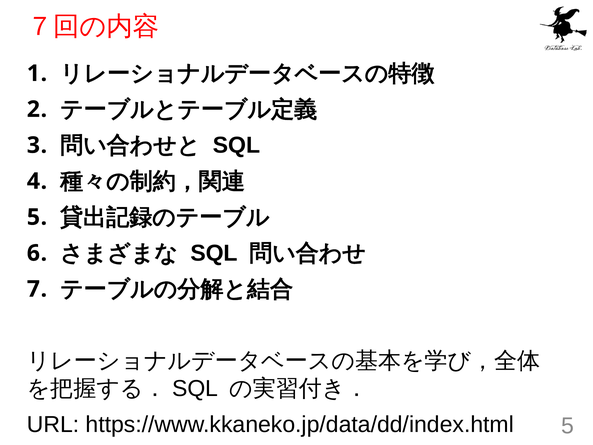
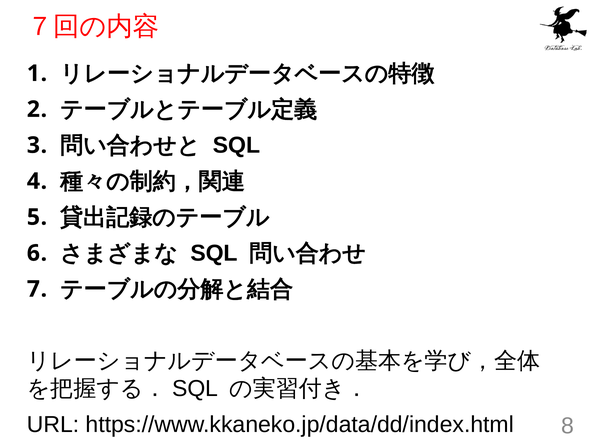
https://www.kkaneko.jp/data/dd/index.html 5: 5 -> 8
